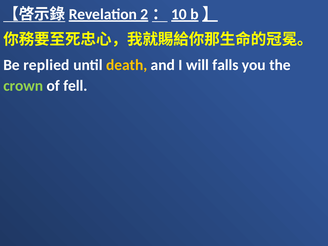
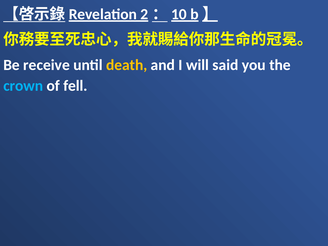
replied: replied -> receive
falls: falls -> said
crown colour: light green -> light blue
